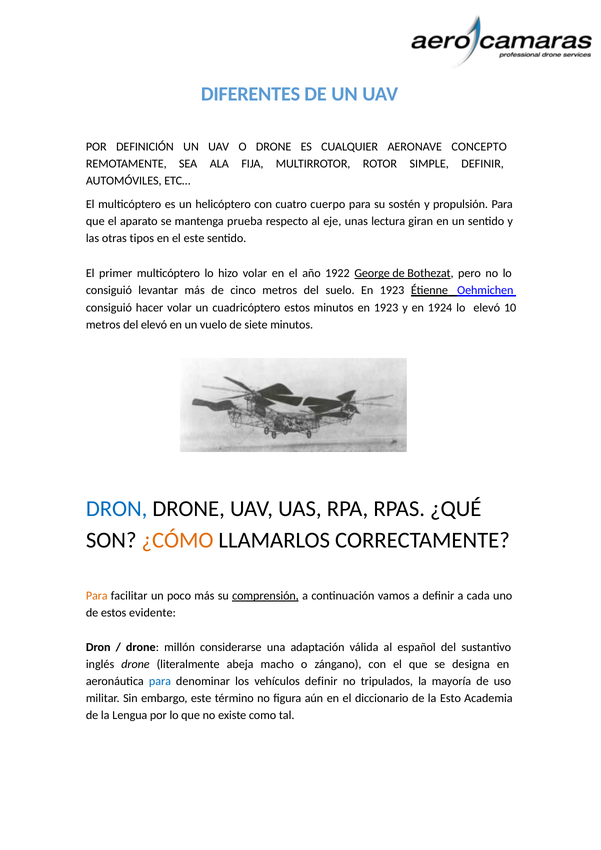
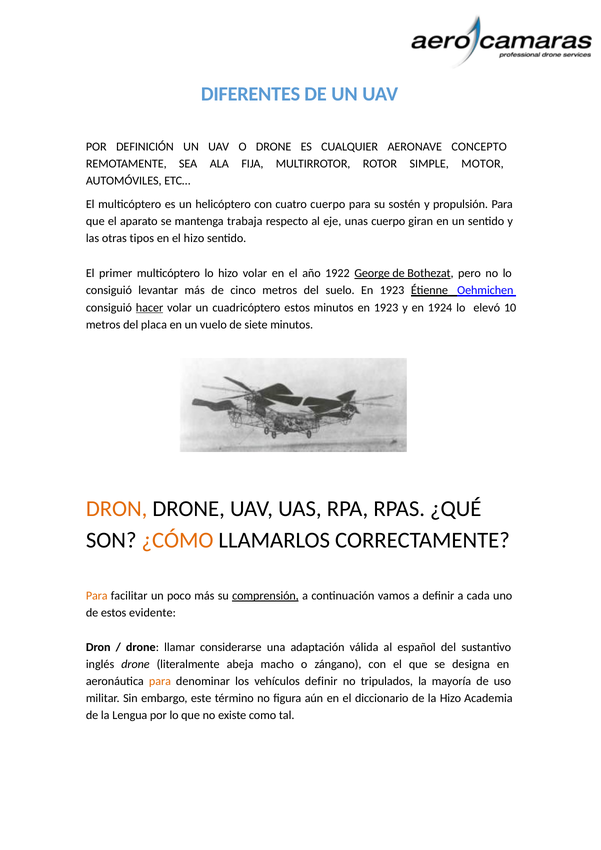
SIMPLE DEFINIR: DEFINIR -> MOTOR
prueba: prueba -> trabaja
unas lectura: lectura -> cuerpo
el este: este -> hizo
hacer underline: none -> present
del elevó: elevó -> placa
DRON at (117, 509) colour: blue -> orange
millón: millón -> llamar
para at (160, 682) colour: blue -> orange
la Esto: Esto -> Hizo
